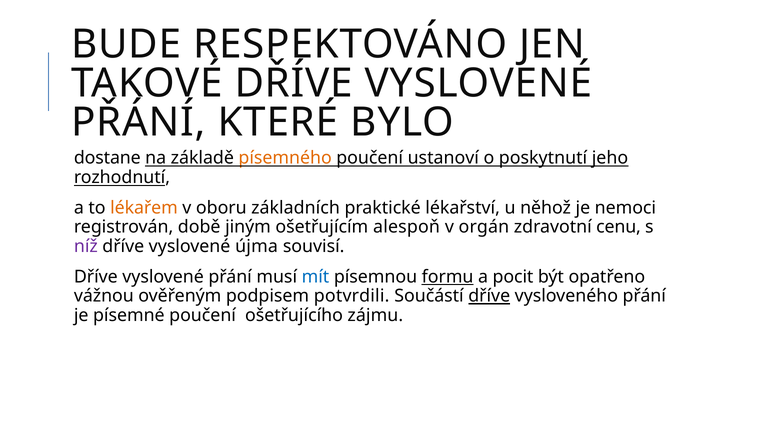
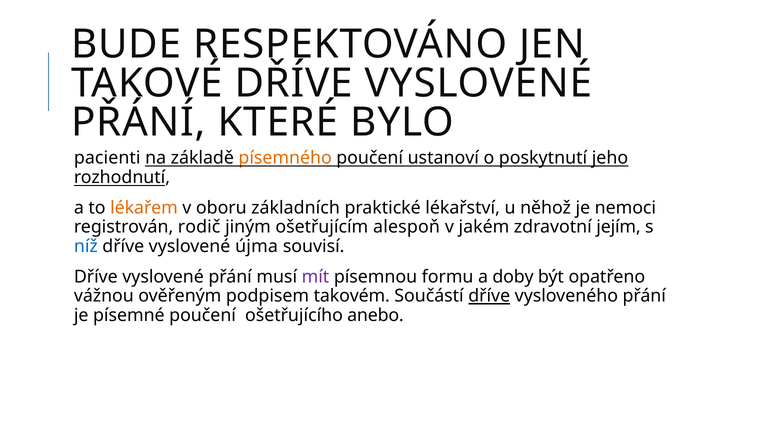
dostane: dostane -> pacienti
době: době -> rodič
orgán: orgán -> jakém
cenu: cenu -> jejím
níž colour: purple -> blue
mít colour: blue -> purple
formu underline: present -> none
pocit: pocit -> doby
potvrdili: potvrdili -> takovém
zájmu: zájmu -> anebo
